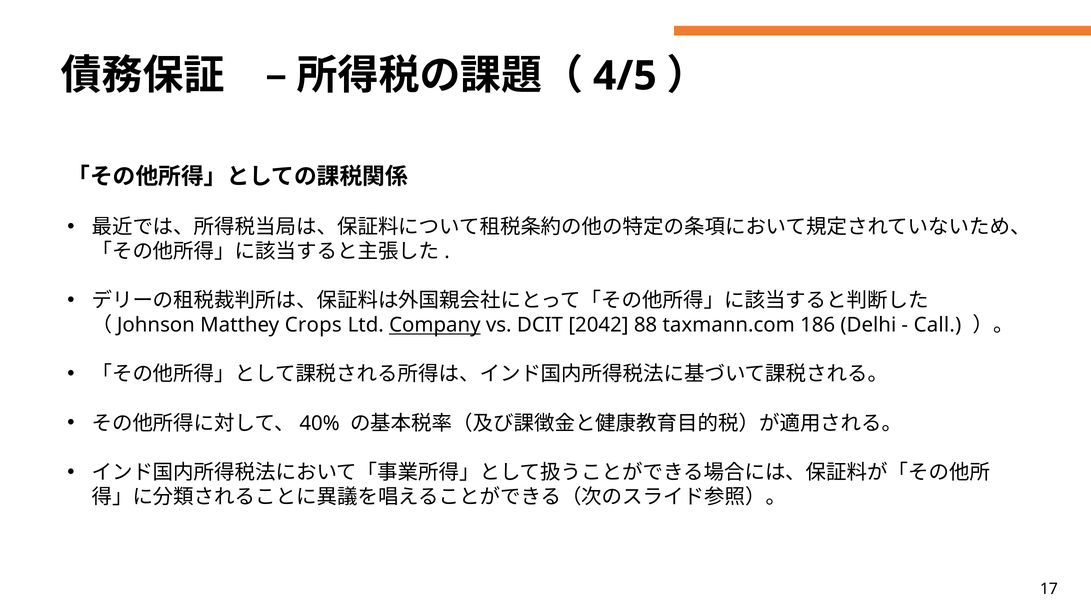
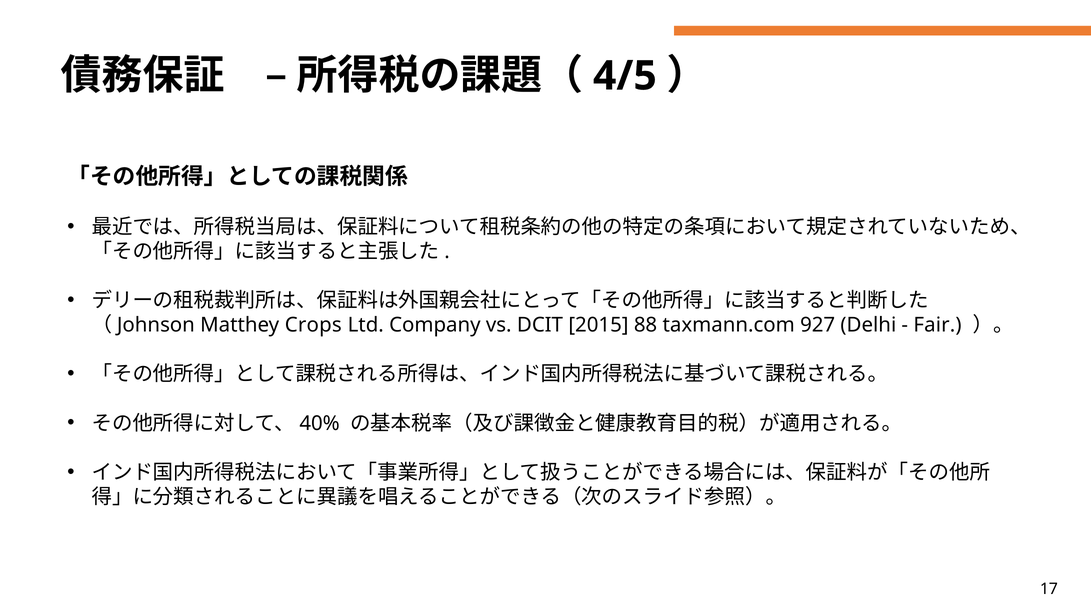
Company underline: present -> none
2042: 2042 -> 2015
186: 186 -> 927
Call: Call -> Fair
